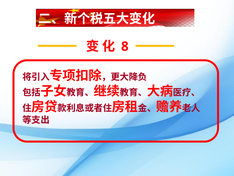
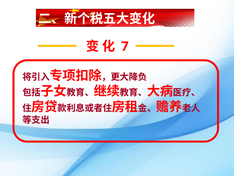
8: 8 -> 7
